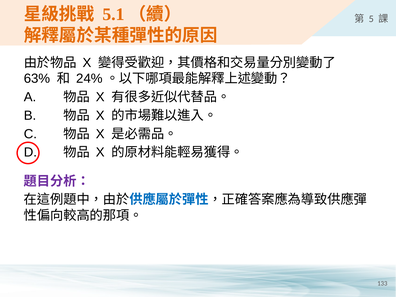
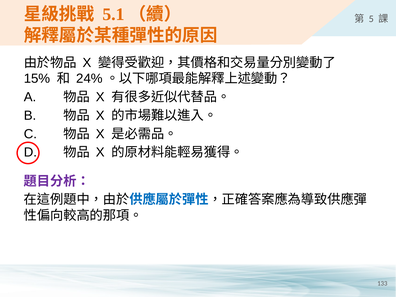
63%: 63% -> 15%
